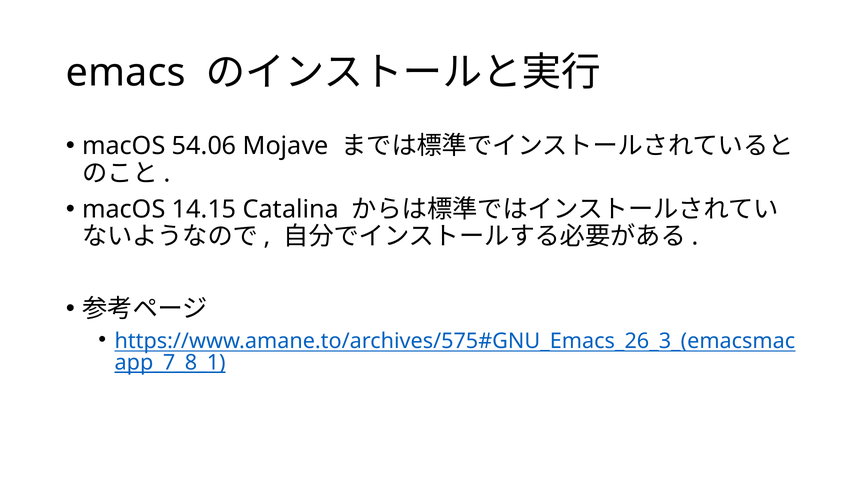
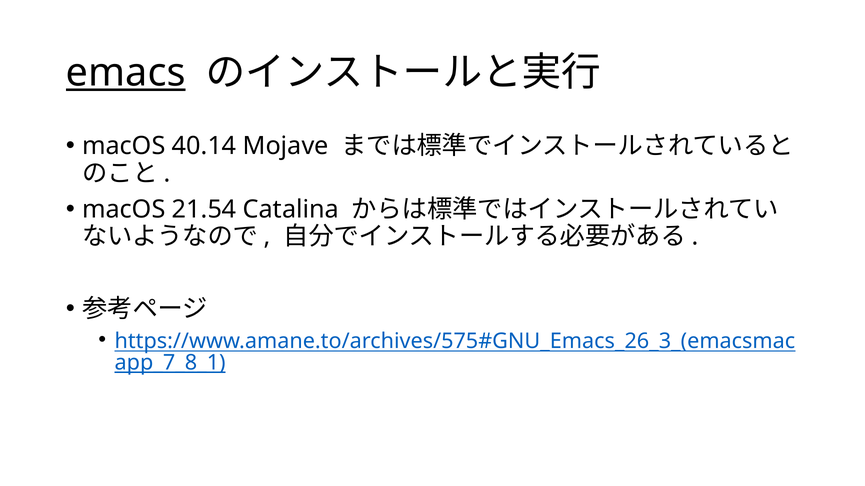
emacs underline: none -> present
54.06: 54.06 -> 40.14
14.15: 14.15 -> 21.54
